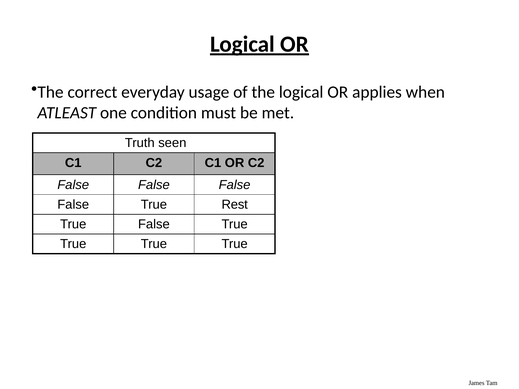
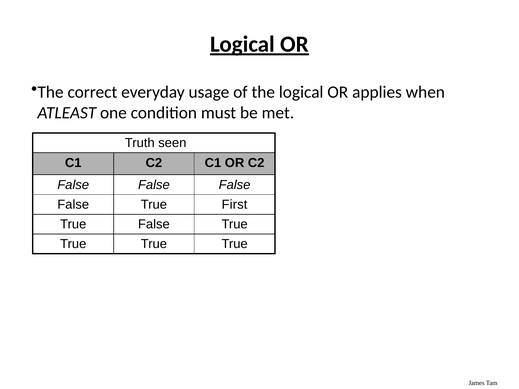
Rest: Rest -> First
